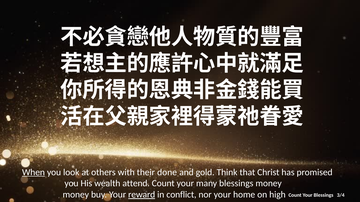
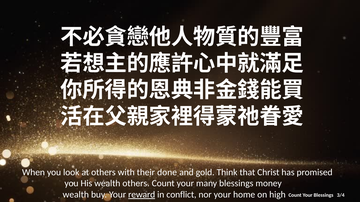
When underline: present -> none
wealth attend: attend -> others
money at (76, 195): money -> wealth
